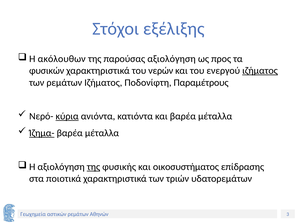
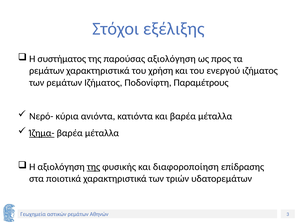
ακόλουθων: ακόλουθων -> συστήματος
φυσικών at (47, 71): φυσικών -> ρεμάτων
νερών: νερών -> χρήση
ιζήματος at (260, 71) underline: present -> none
κύρια underline: present -> none
οικοσυστήματος: οικοσυστήματος -> διαφοροποίηση
